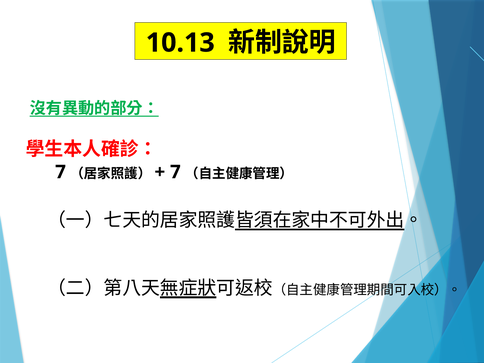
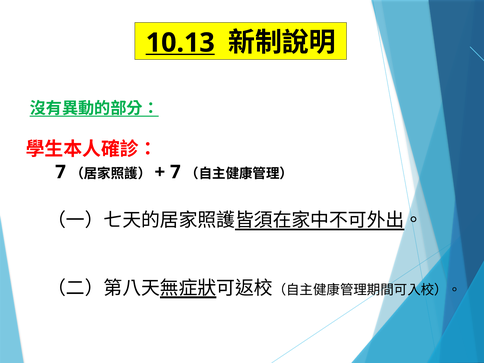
10.13 underline: none -> present
